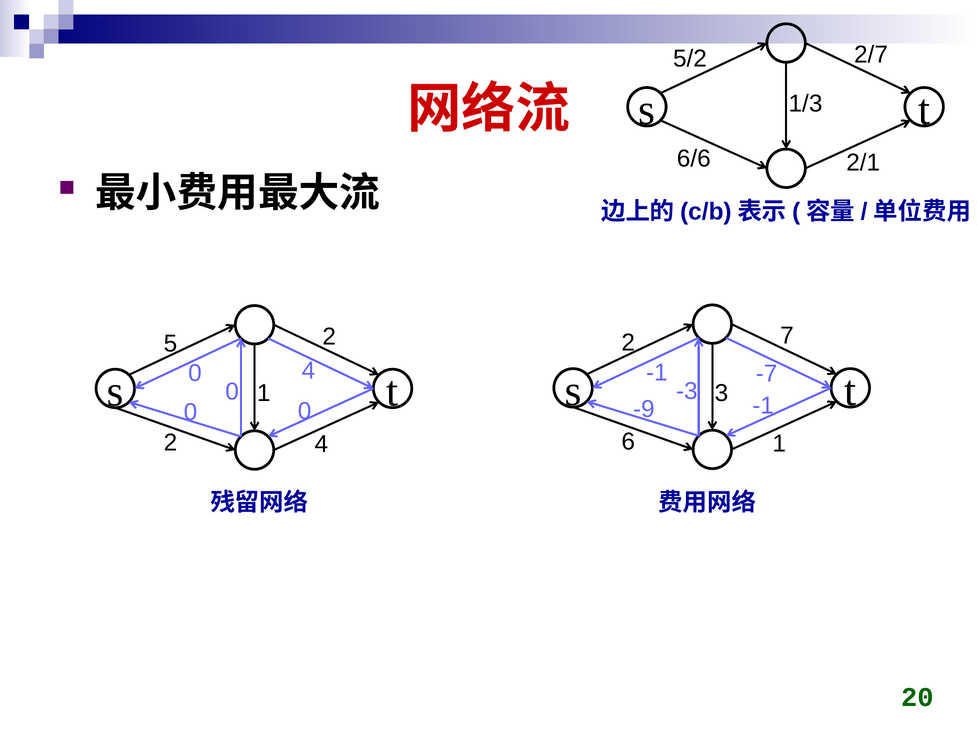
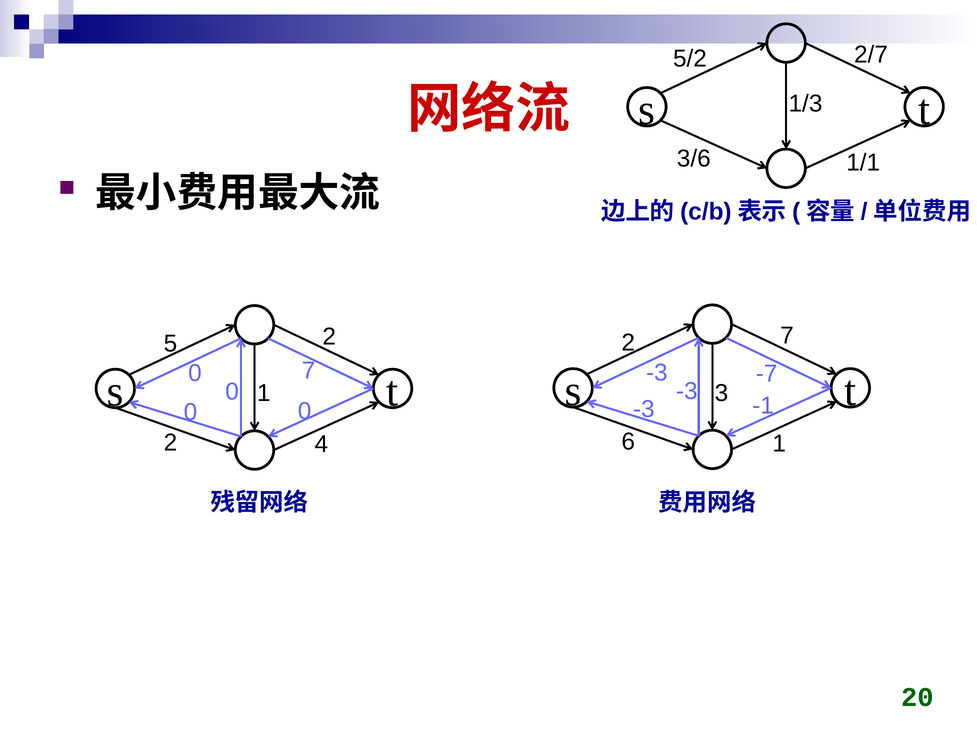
6/6: 6/6 -> 3/6
2/1: 2/1 -> 1/1
-1 at (657, 373): -1 -> -3
0 4: 4 -> 7
-9 at (644, 409): -9 -> -3
